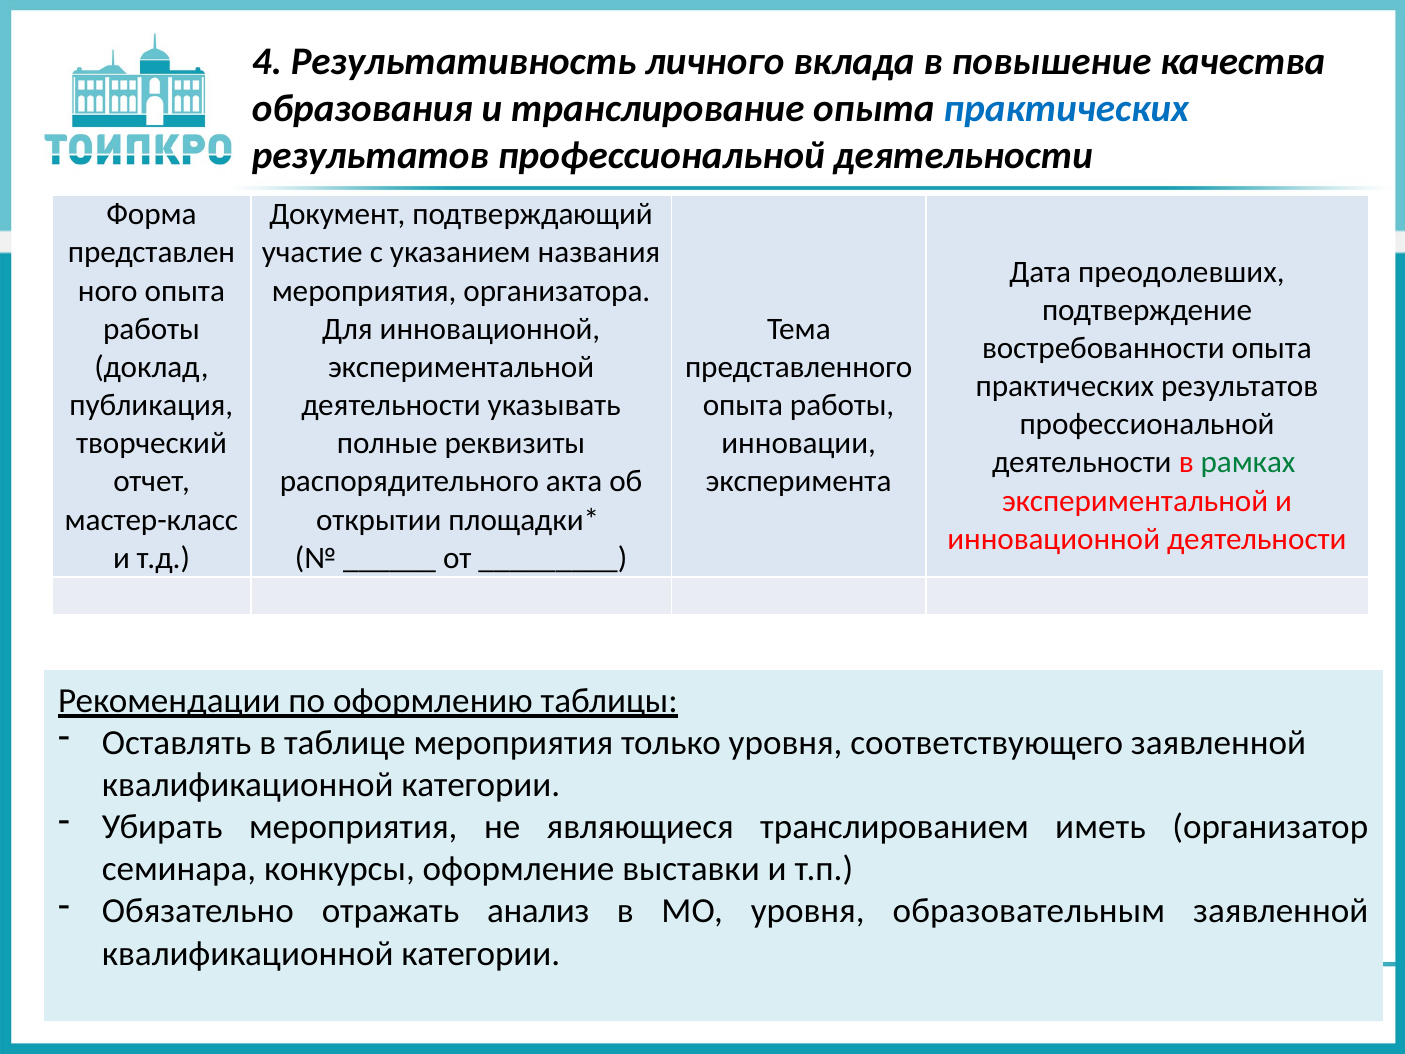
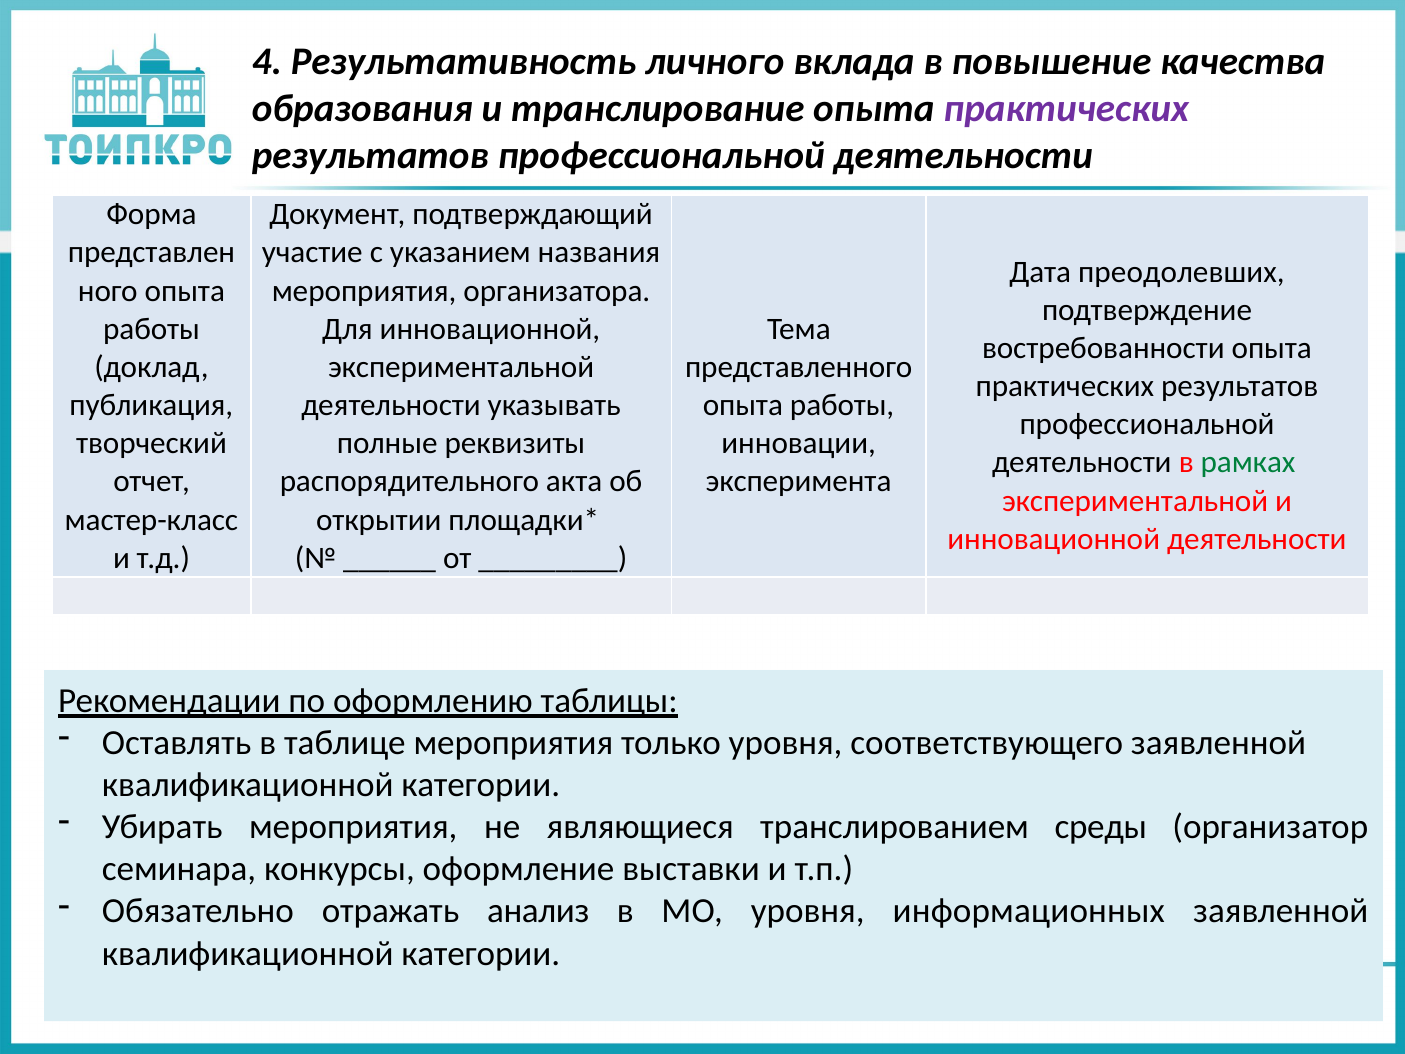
практических at (1066, 108) colour: blue -> purple
иметь: иметь -> среды
образовательным: образовательным -> информационных
